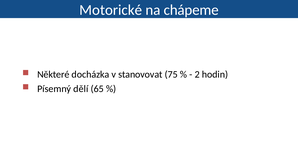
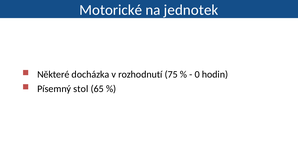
chápeme: chápeme -> jednotek
stanovovat: stanovovat -> rozhodnutí
2: 2 -> 0
dělí: dělí -> stol
